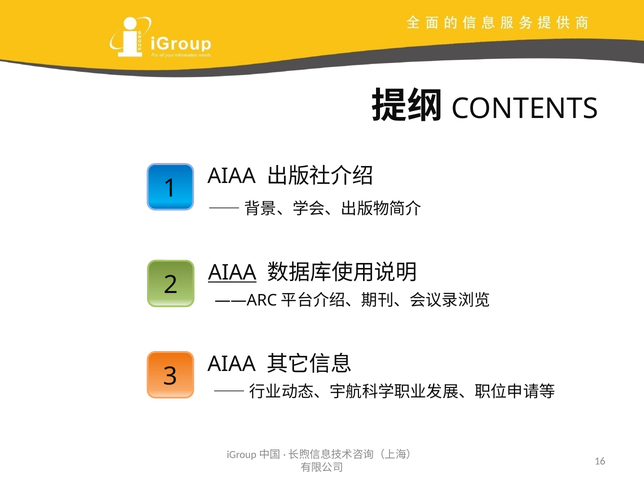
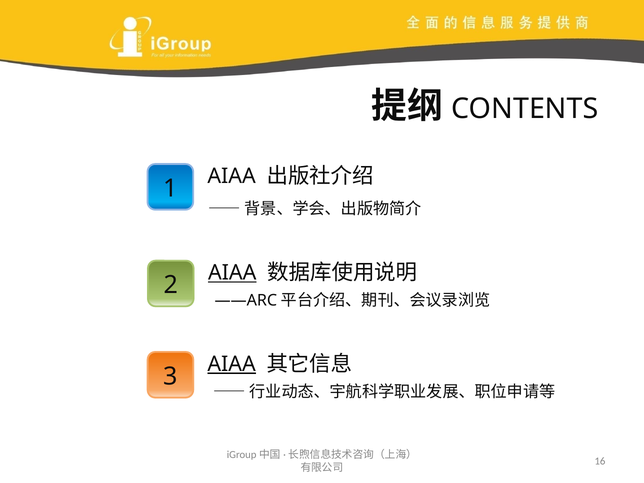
AIAA at (232, 364) underline: none -> present
